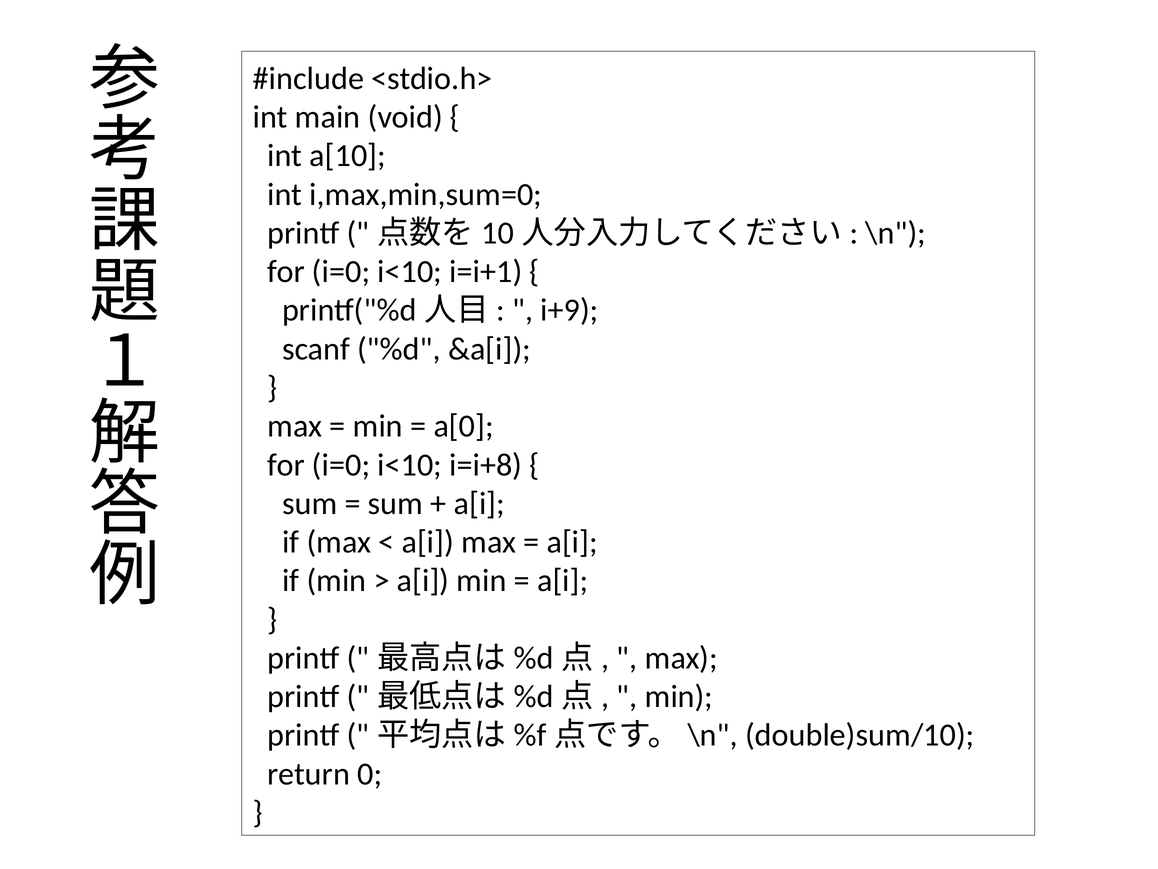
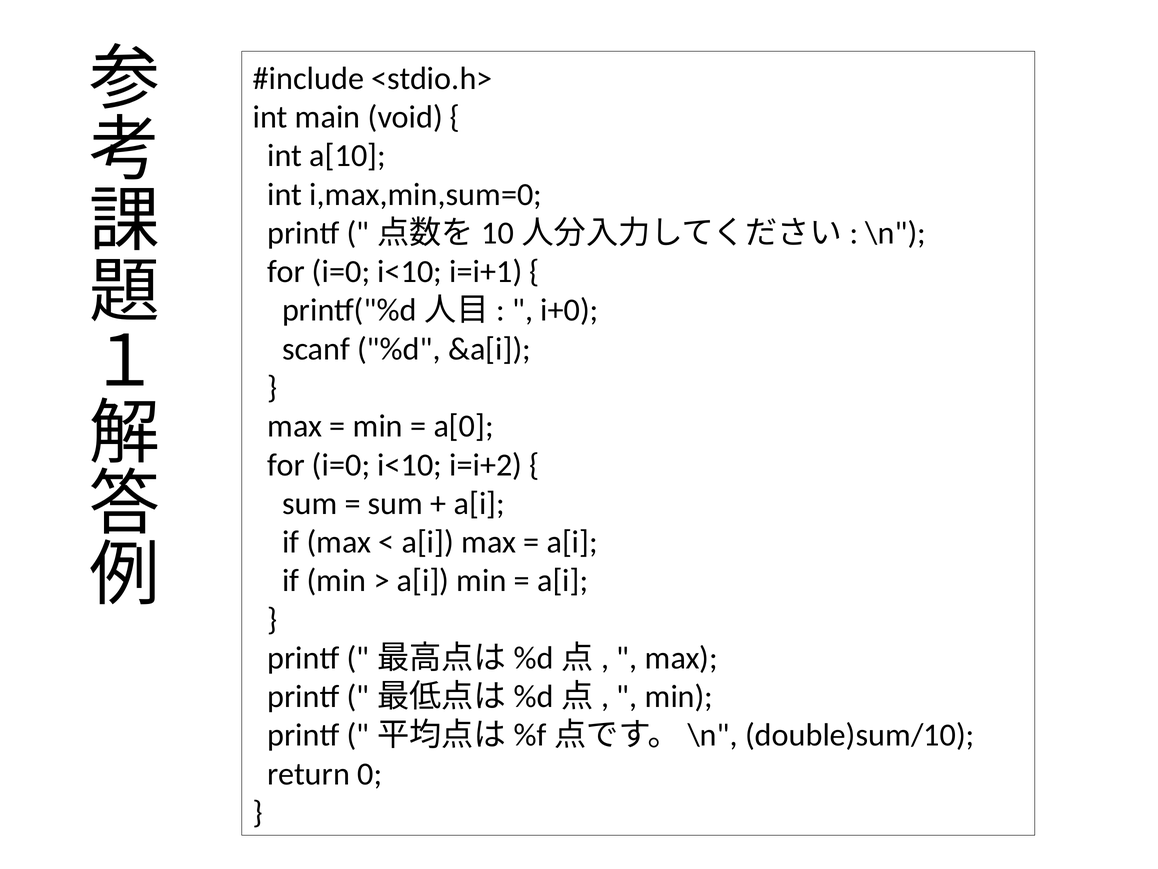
i+9: i+9 -> i+0
i=i+8: i=i+8 -> i=i+2
